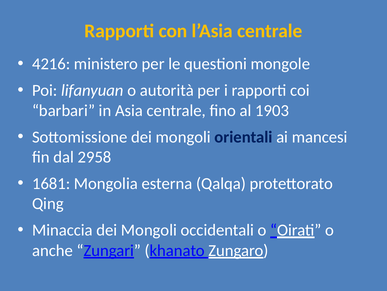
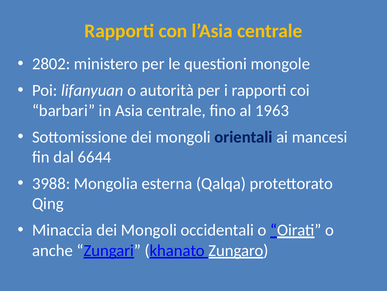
4216: 4216 -> 2802
1903: 1903 -> 1963
2958: 2958 -> 6644
1681: 1681 -> 3988
